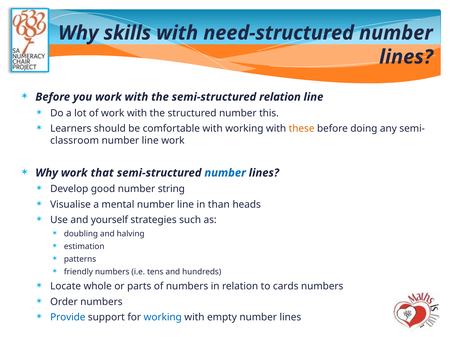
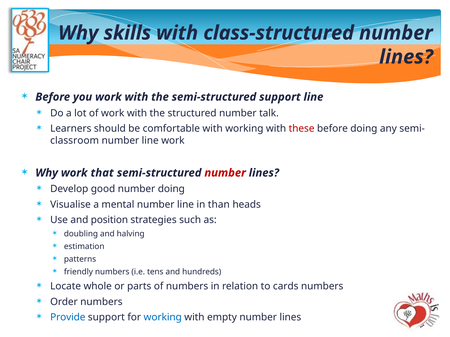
need-structured: need-structured -> class-structured
semi-structured relation: relation -> support
this: this -> talk
these colour: orange -> red
number at (225, 173) colour: blue -> red
number string: string -> doing
yourself: yourself -> position
